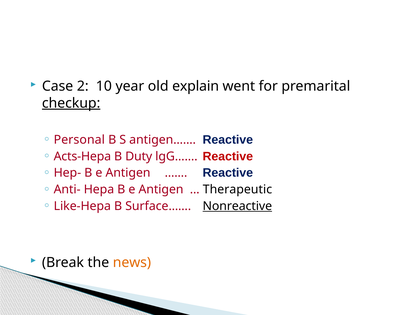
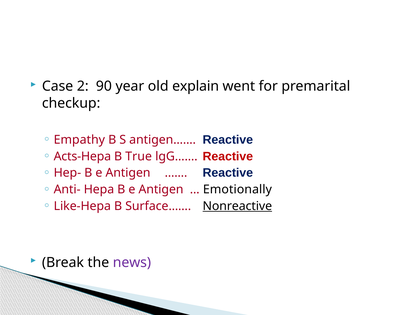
10: 10 -> 90
checkup underline: present -> none
Personal: Personal -> Empathy
Duty: Duty -> True
Therapeutic: Therapeutic -> Emotionally
news colour: orange -> purple
